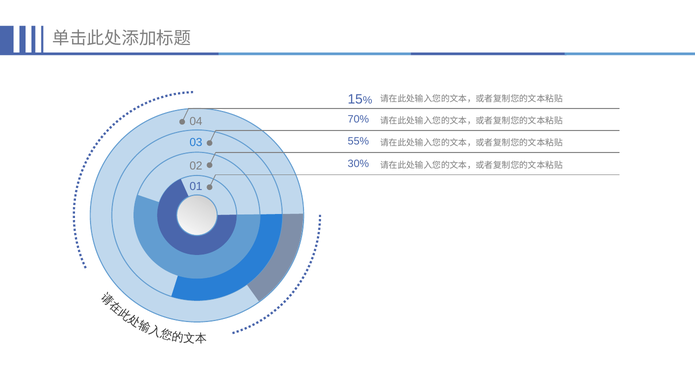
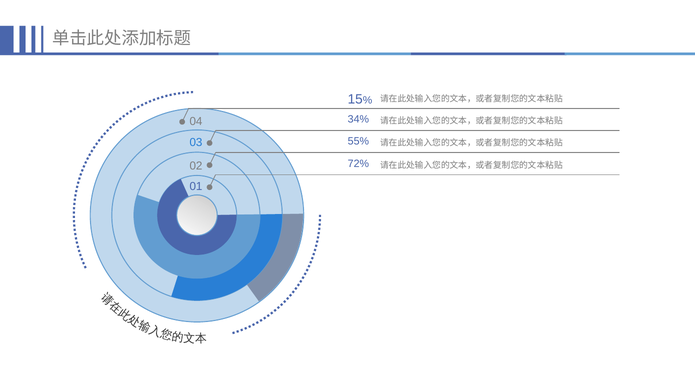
70%: 70% -> 34%
30%: 30% -> 72%
